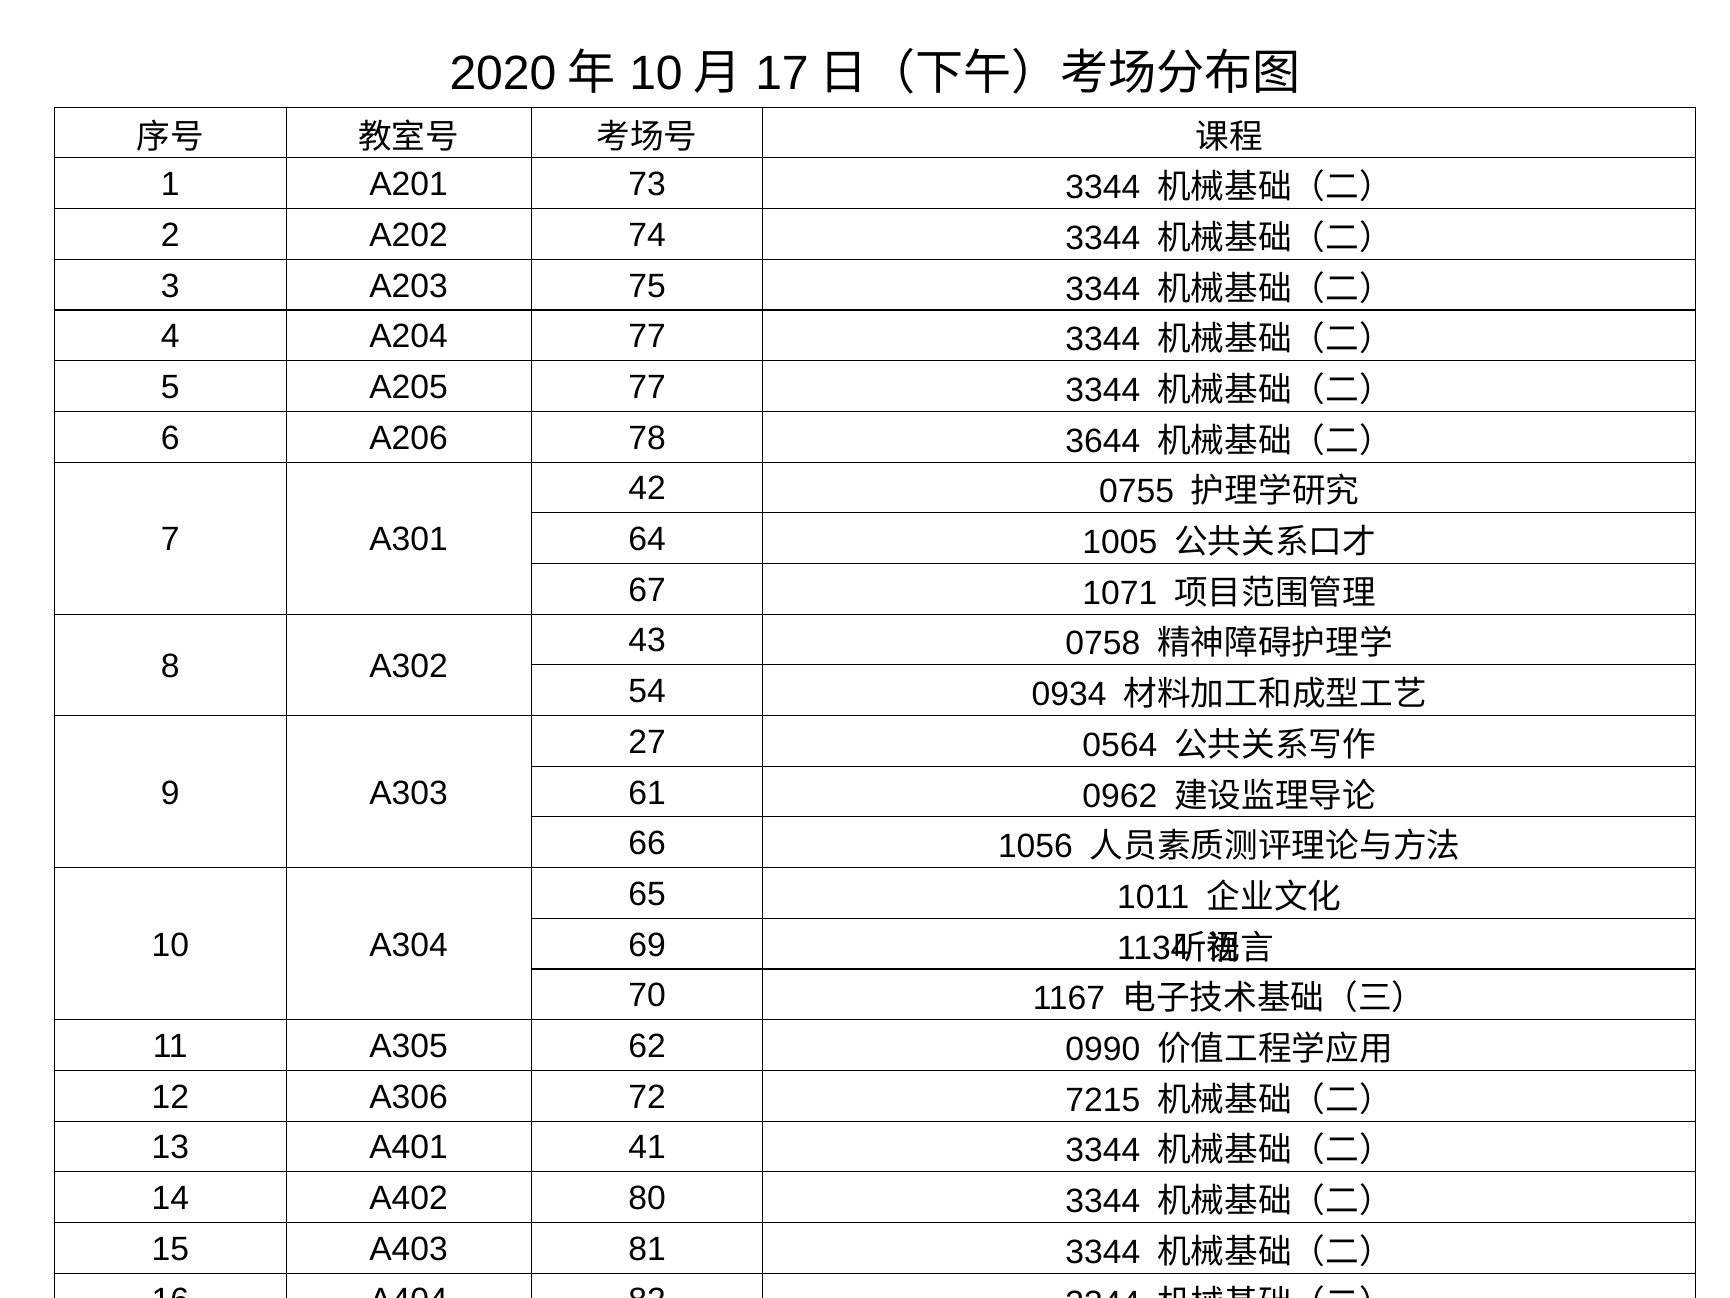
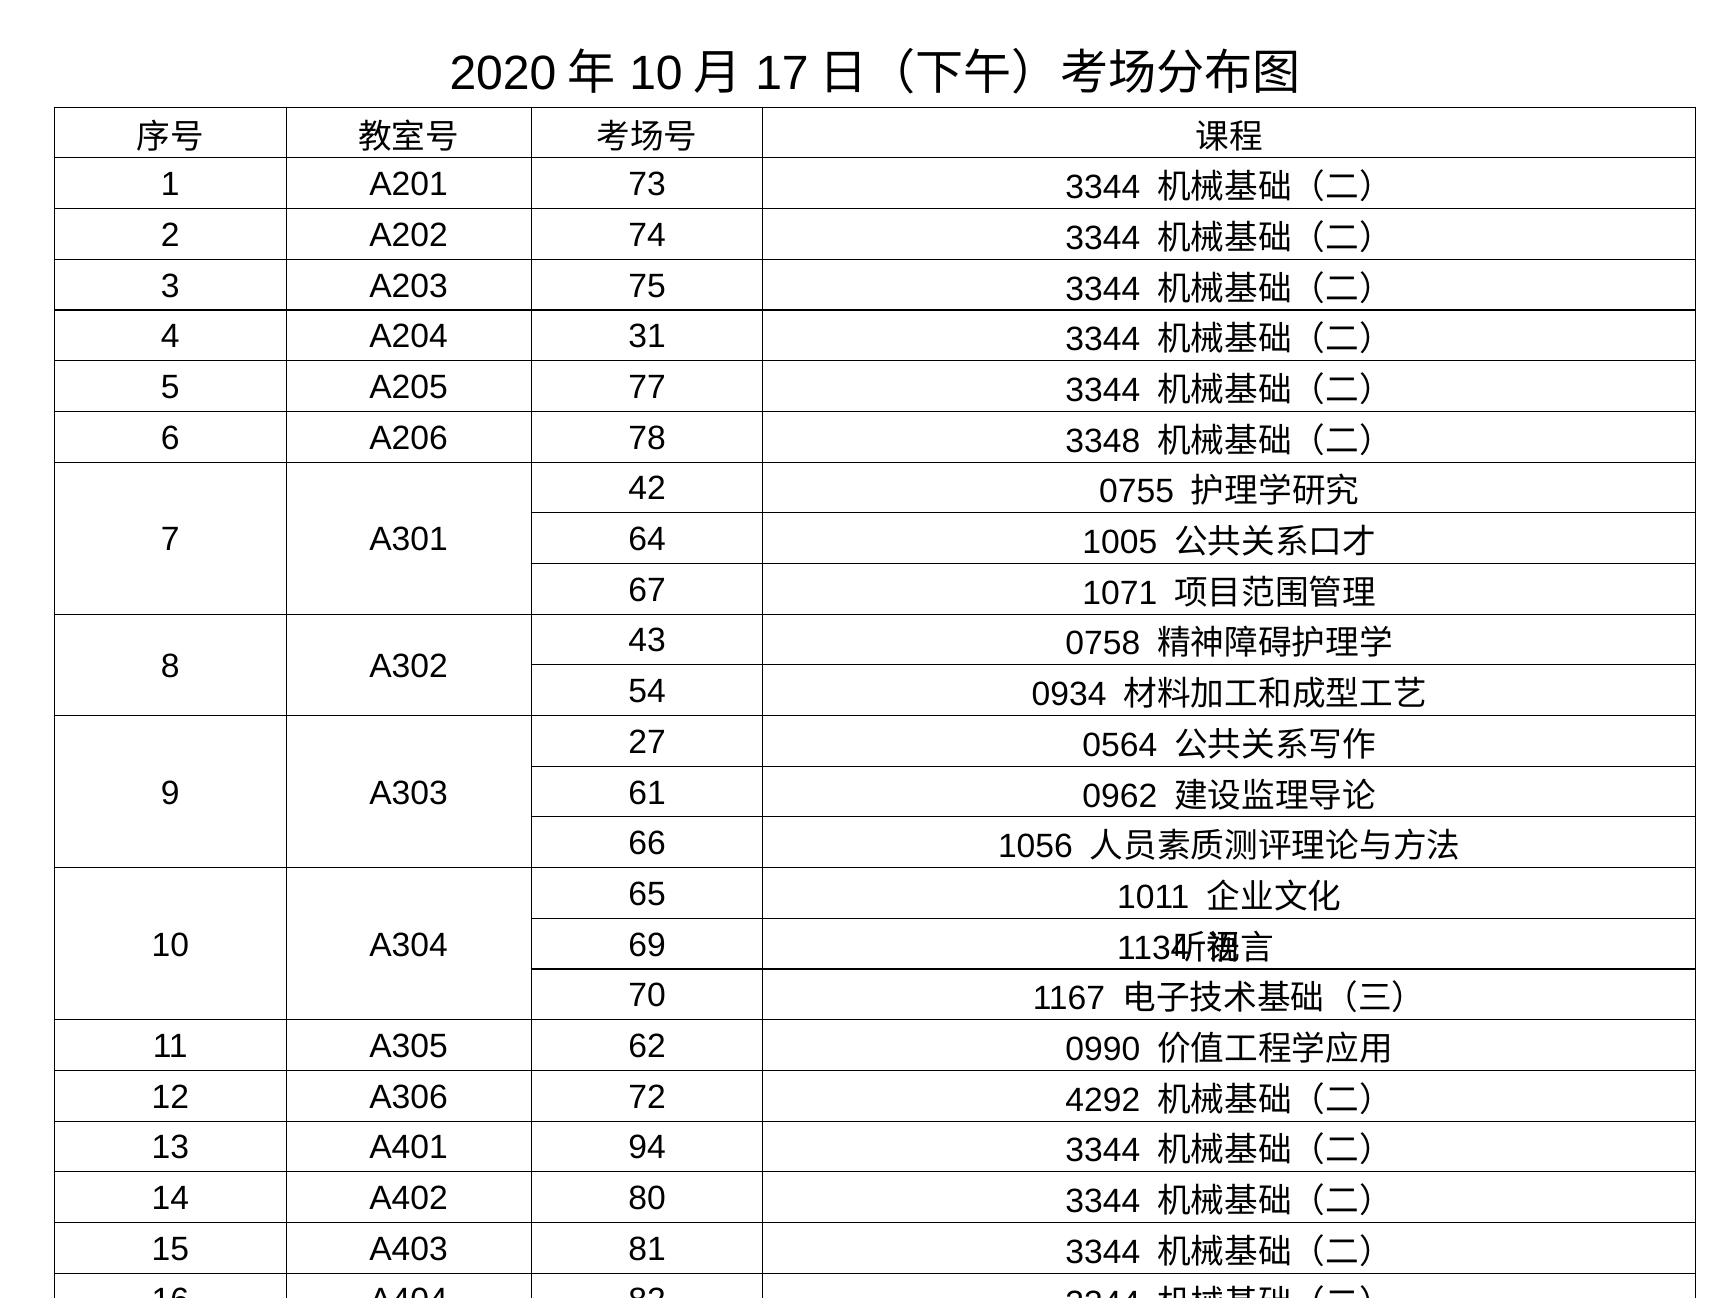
A204 77: 77 -> 31
3644: 3644 -> 3348
7215: 7215 -> 4292
41: 41 -> 94
